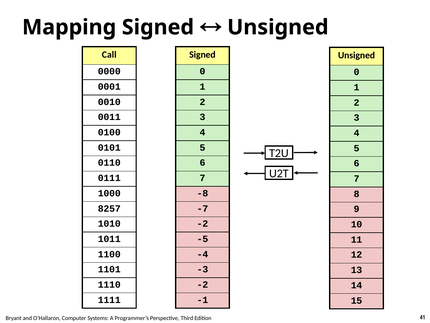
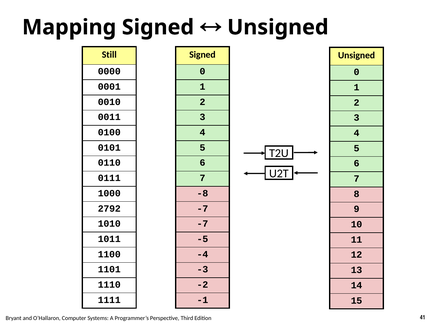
Call: Call -> Still
8257: 8257 -> 2792
-2 at (202, 223): -2 -> -7
